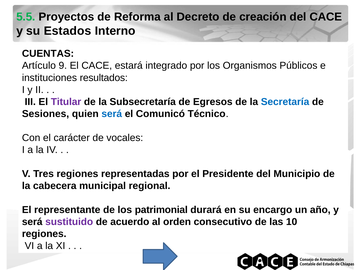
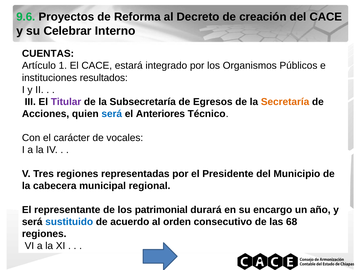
5.5: 5.5 -> 9.6
Estados: Estados -> Celebrar
9: 9 -> 1
Secretaría colour: blue -> orange
Sesiones: Sesiones -> Acciones
Comunicó: Comunicó -> Anteriores
sustituido colour: purple -> blue
10: 10 -> 68
